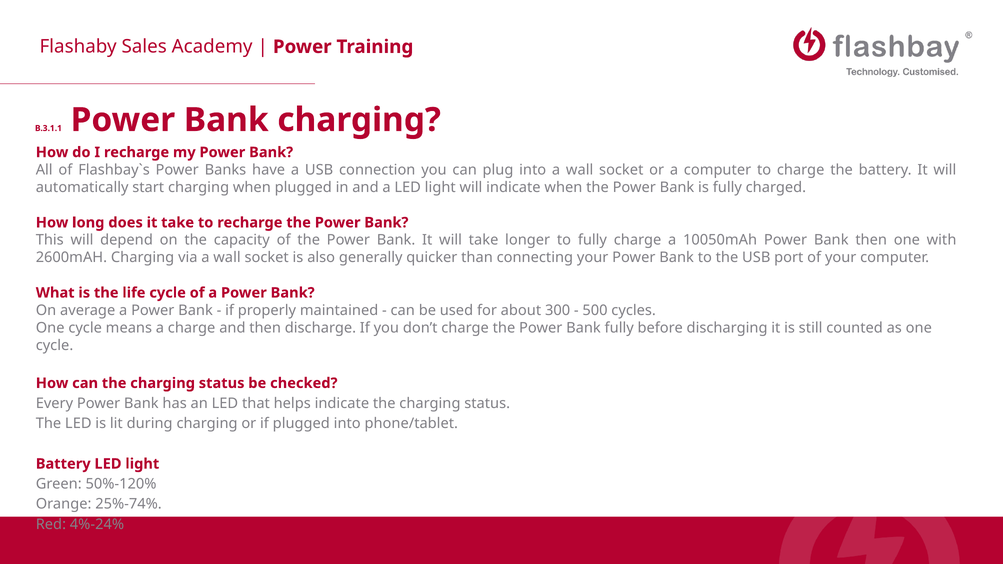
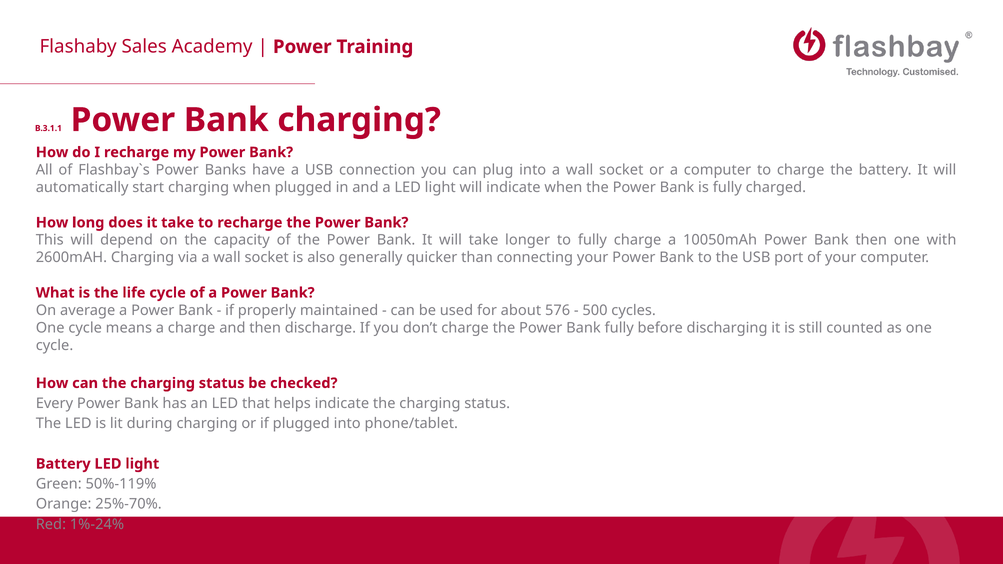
300: 300 -> 576
50%-120%: 50%-120% -> 50%-119%
25%-74%: 25%-74% -> 25%-70%
4%-24%: 4%-24% -> 1%-24%
